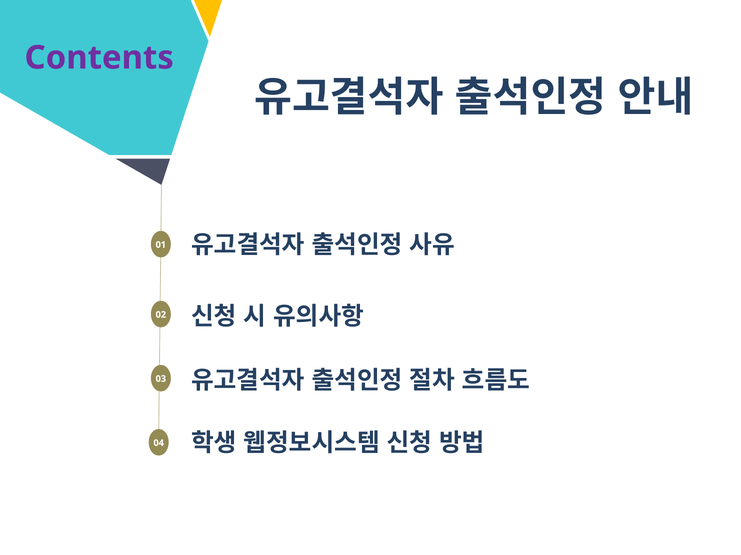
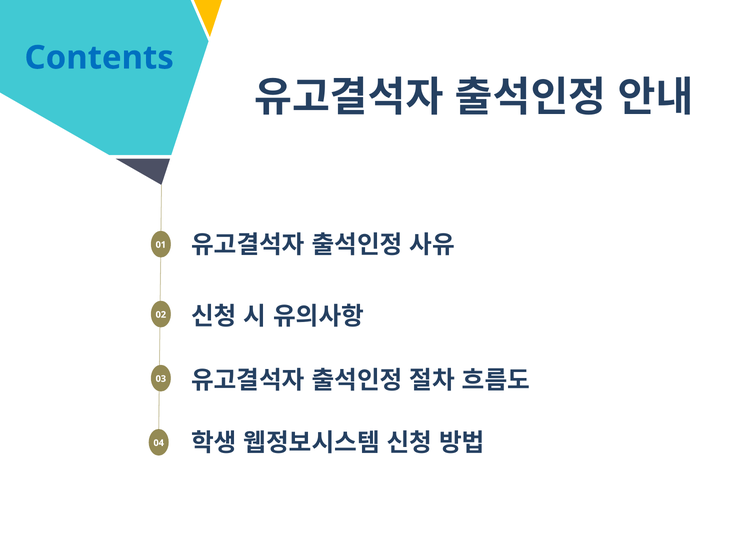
Contents colour: purple -> blue
